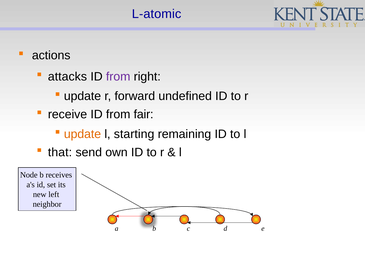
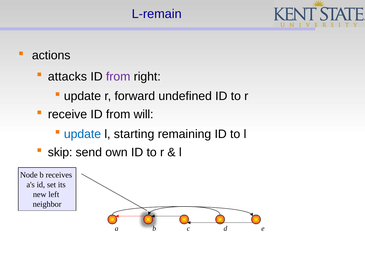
L-atomic: L-atomic -> L-remain
fair: fair -> will
update at (82, 134) colour: orange -> blue
that: that -> skip
